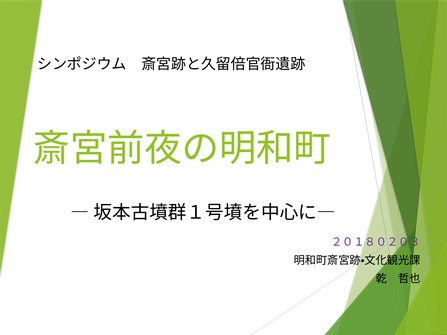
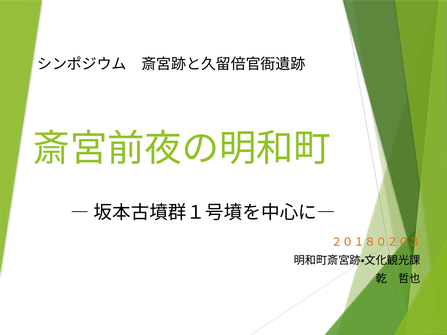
２０１８０２０３ colour: purple -> orange
